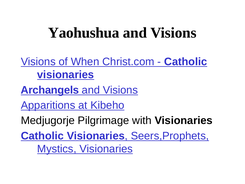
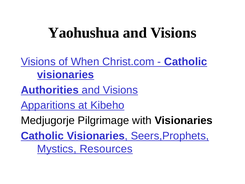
Archangels: Archangels -> Authorities
Mystics Visionaries: Visionaries -> Resources
